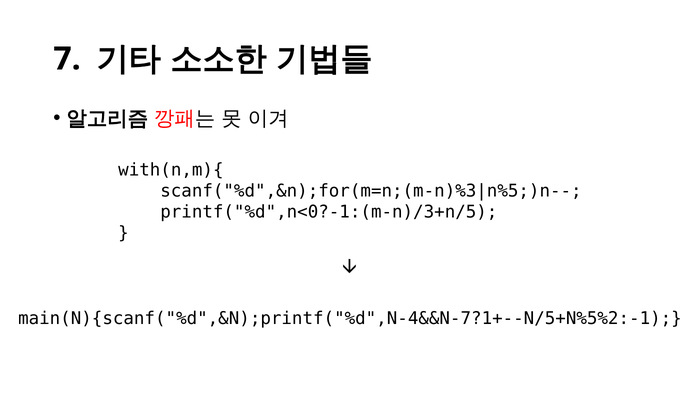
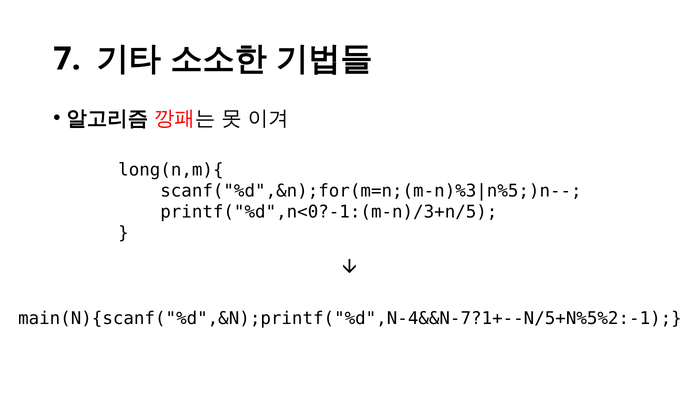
with(n,m){: with(n,m){ -> long(n,m){
